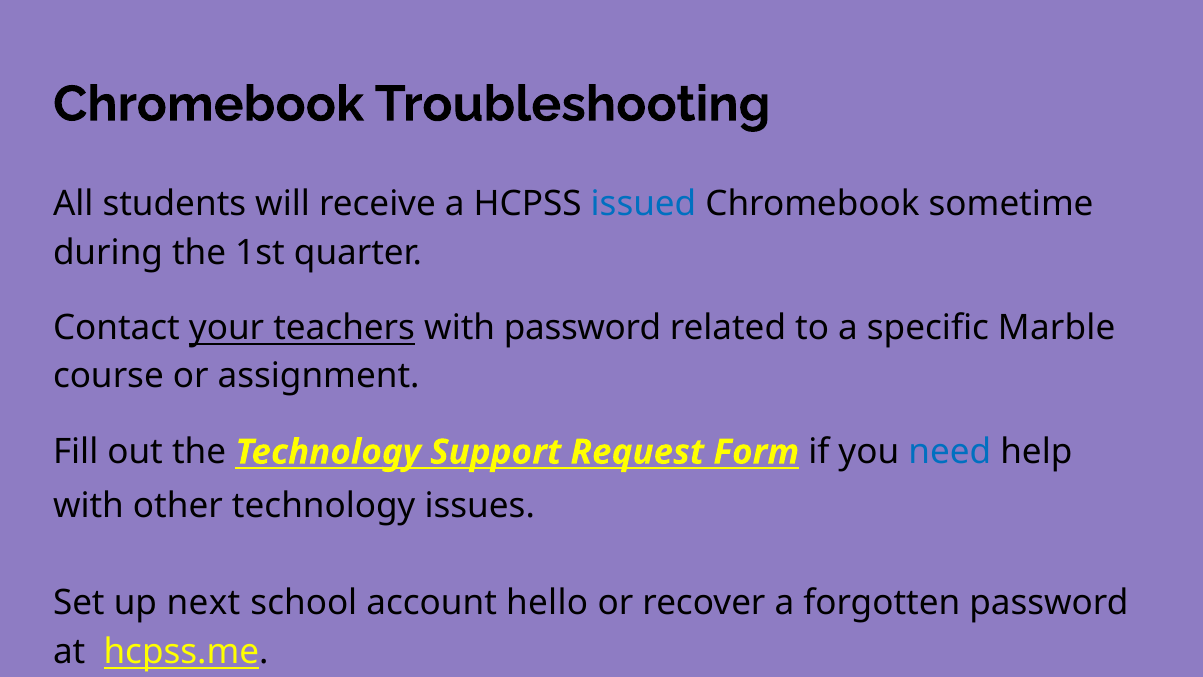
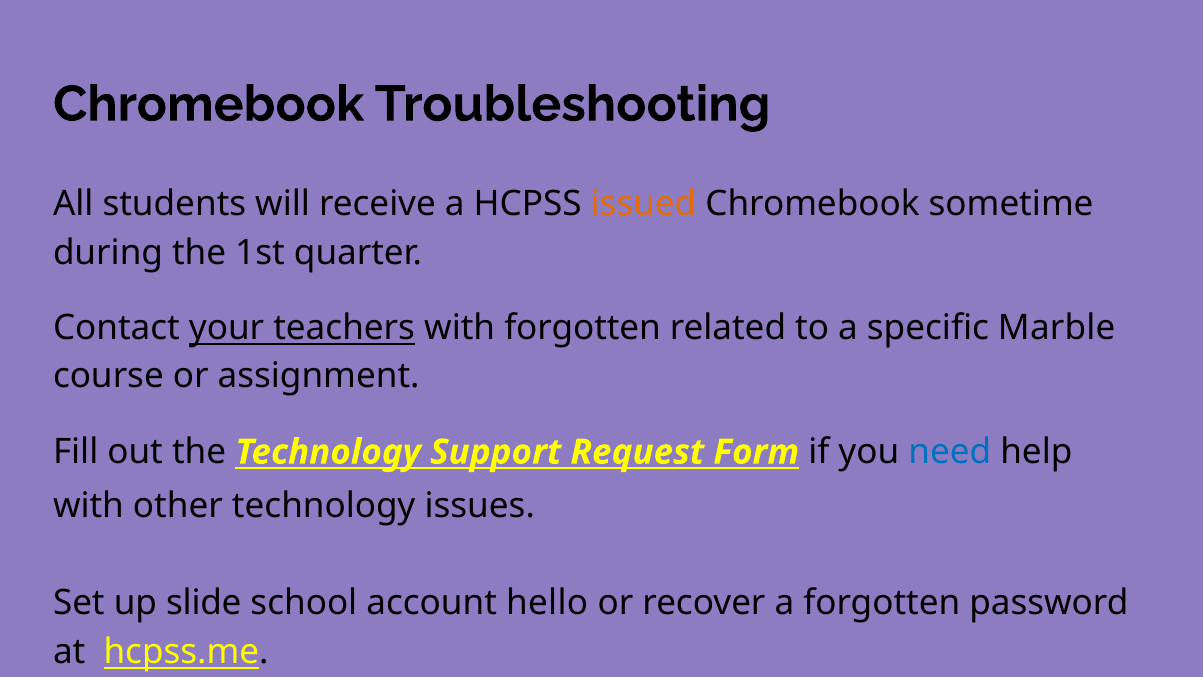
issued colour: blue -> orange
with password: password -> forgotten
next: next -> slide
